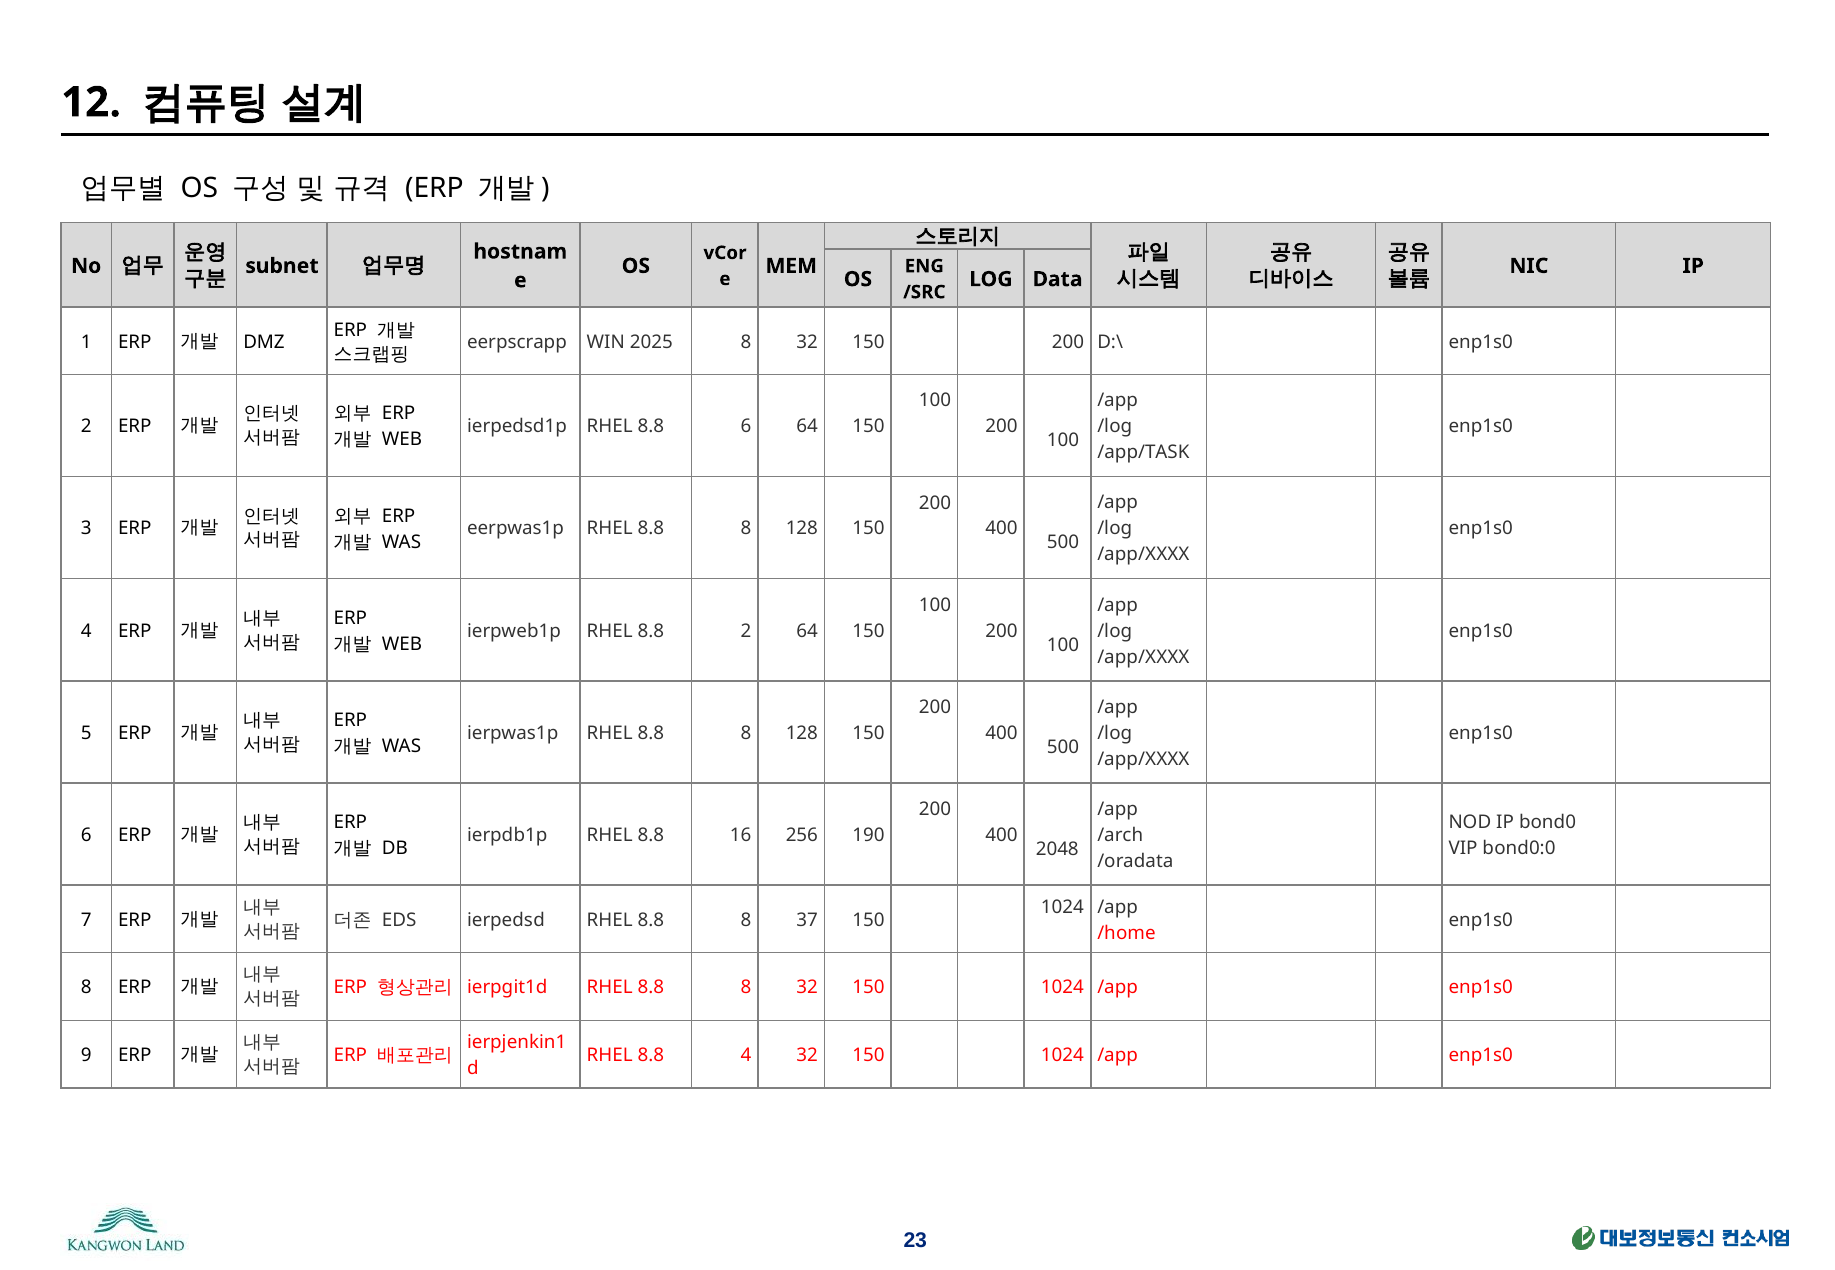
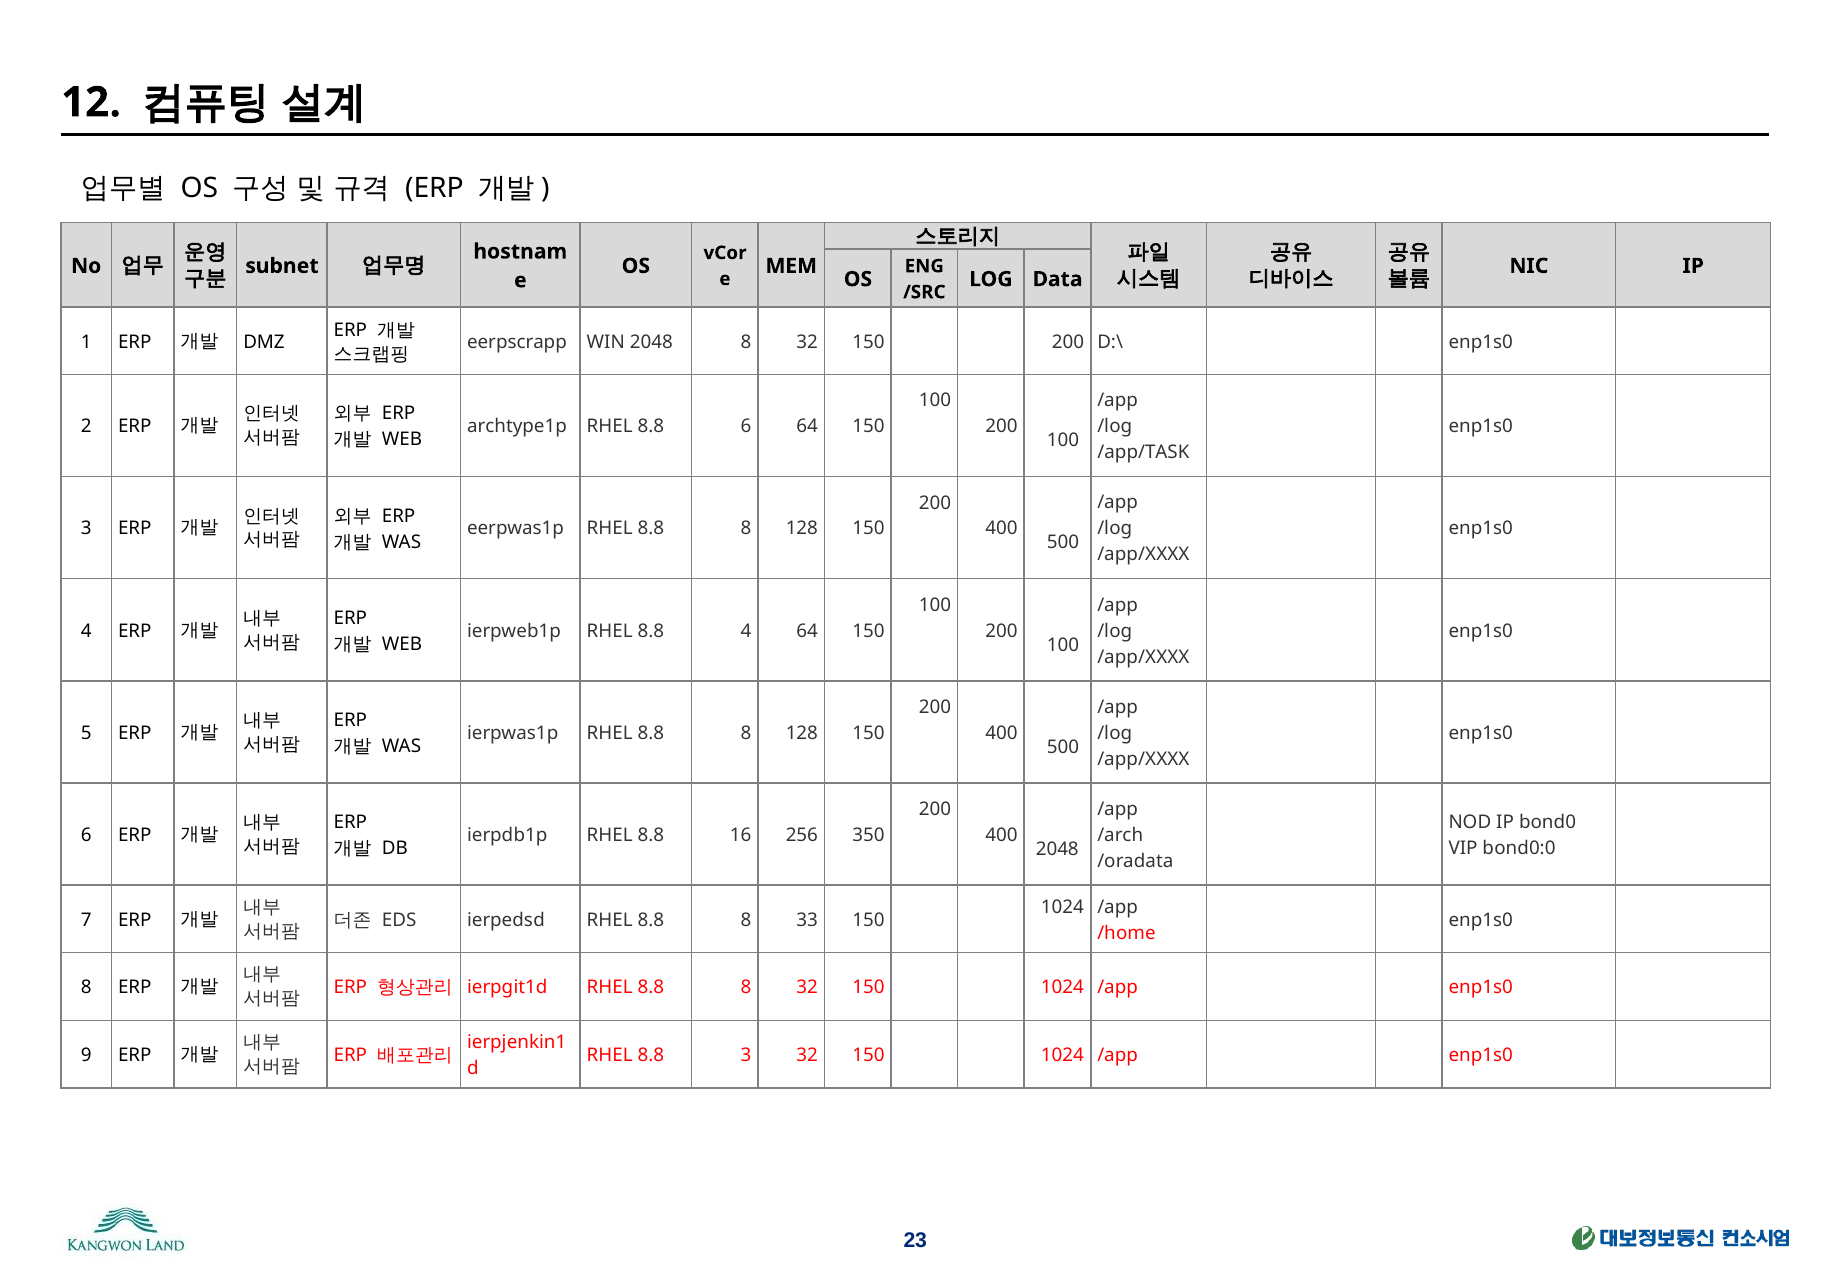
WIN 2025: 2025 -> 2048
ierpedsd1p: ierpedsd1p -> archtype1p
8.8 2: 2 -> 4
190: 190 -> 350
37: 37 -> 33
8.8 4: 4 -> 3
